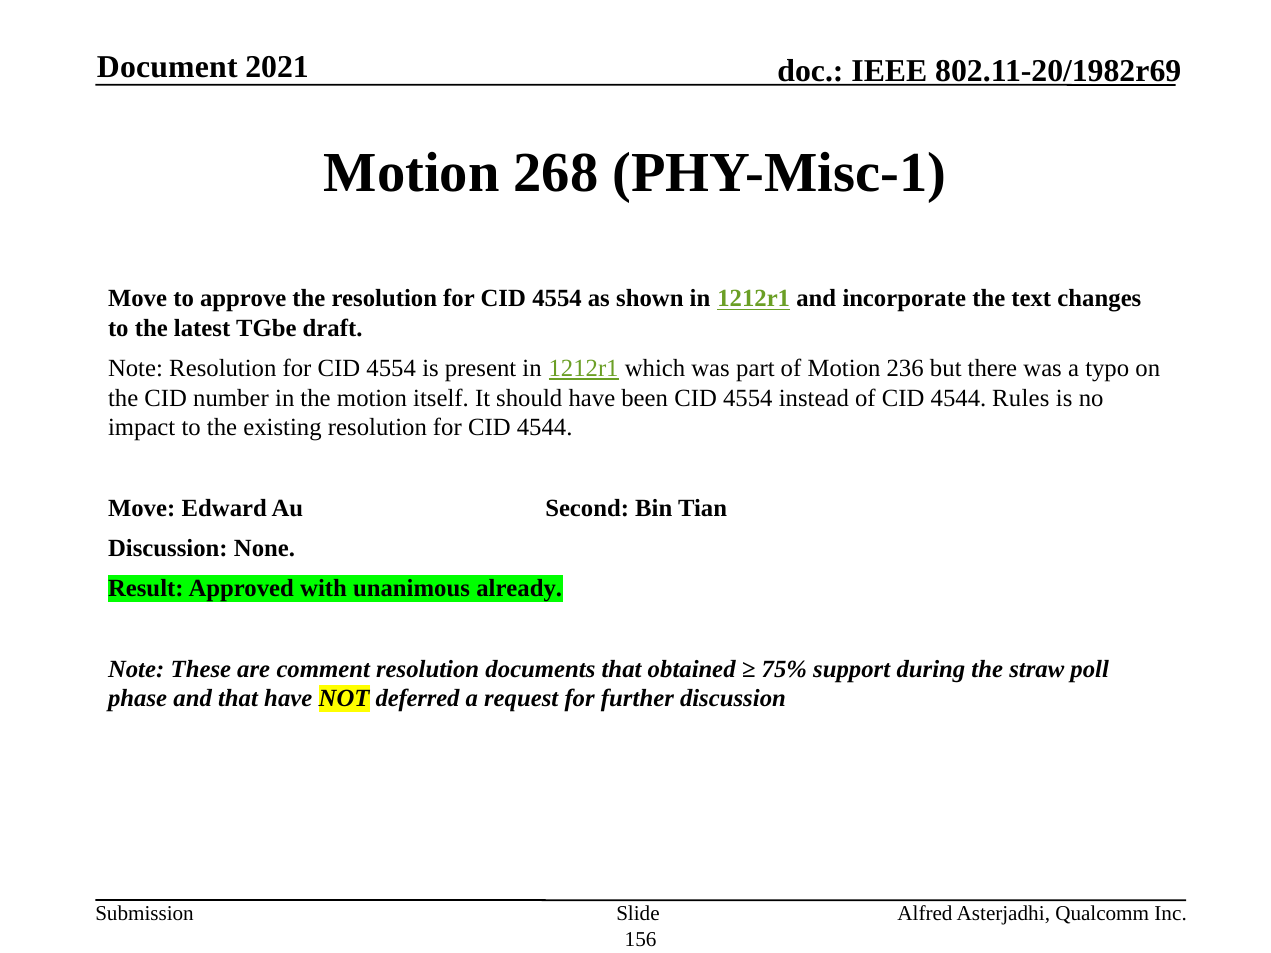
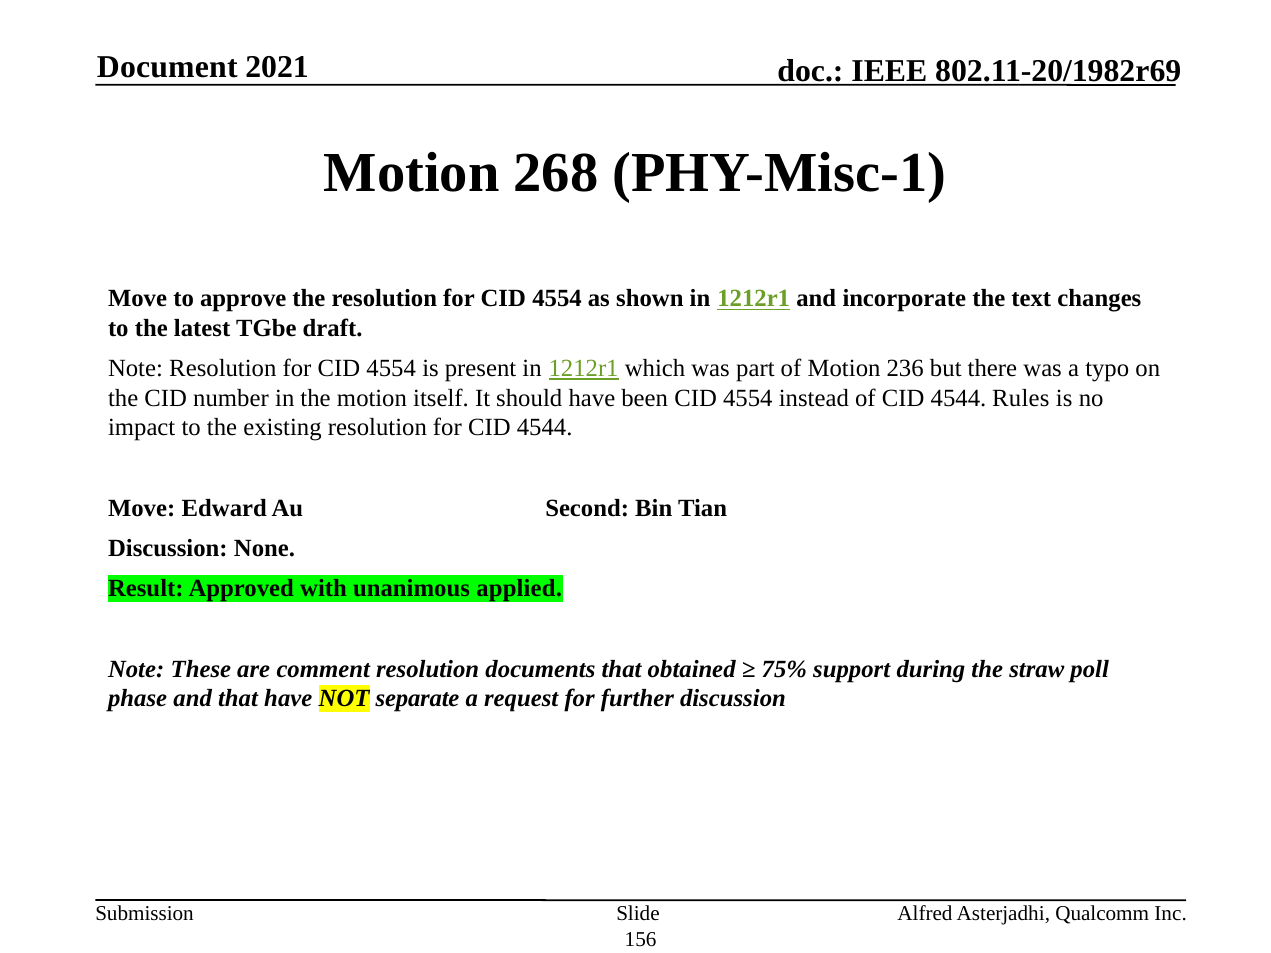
already: already -> applied
deferred: deferred -> separate
